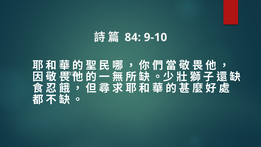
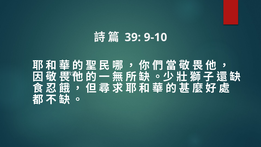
84: 84 -> 39
